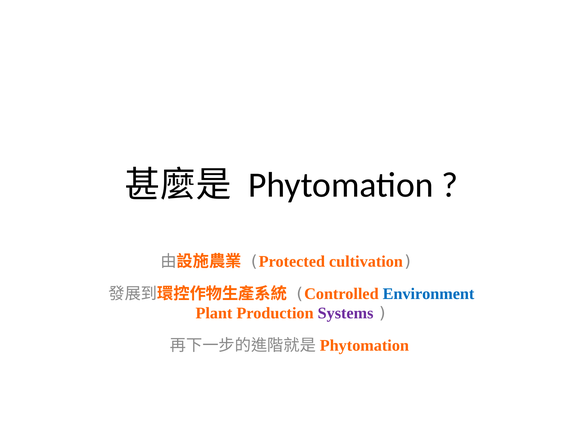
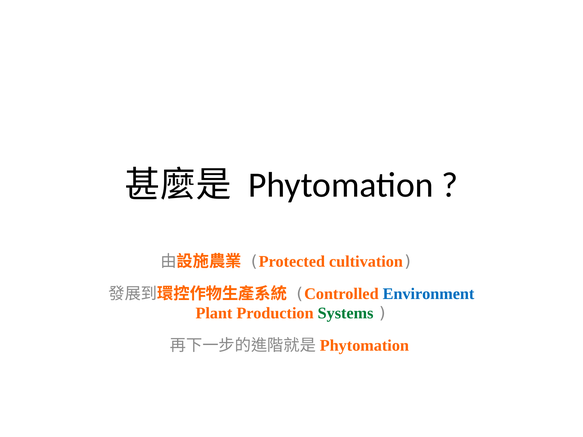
Systems colour: purple -> green
